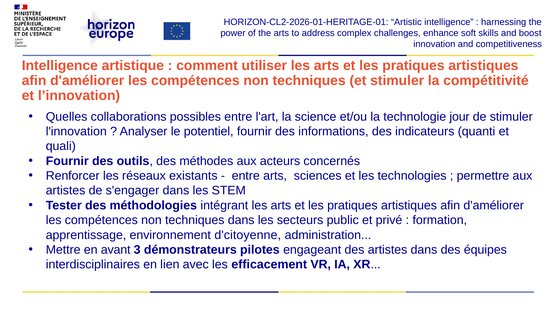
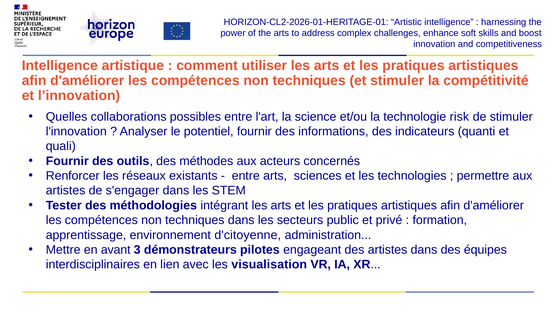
jour: jour -> risk
efficacement: efficacement -> visualisation
